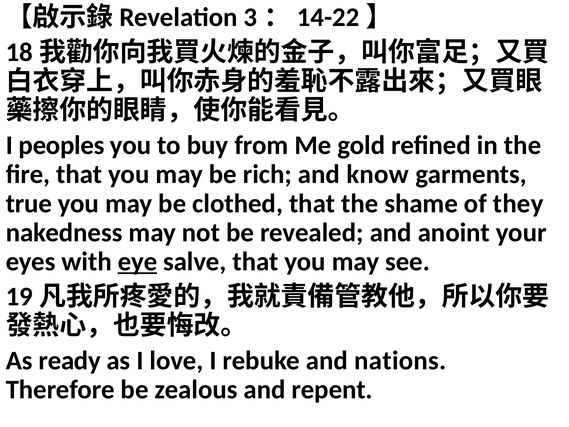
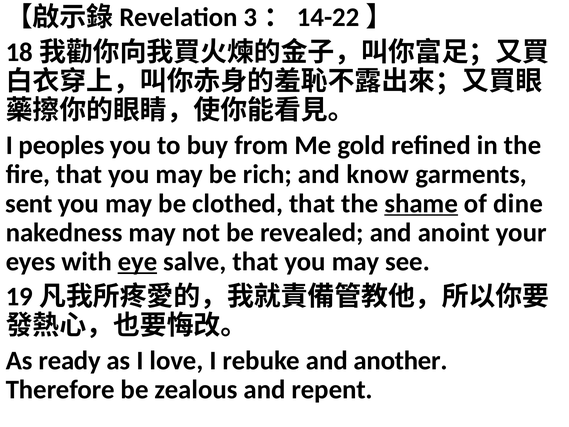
true: true -> sent
shame underline: none -> present
they: they -> dine
nations: nations -> another
